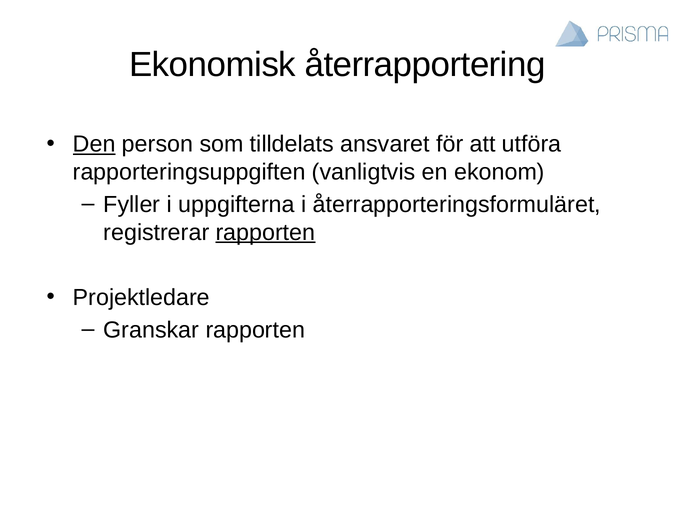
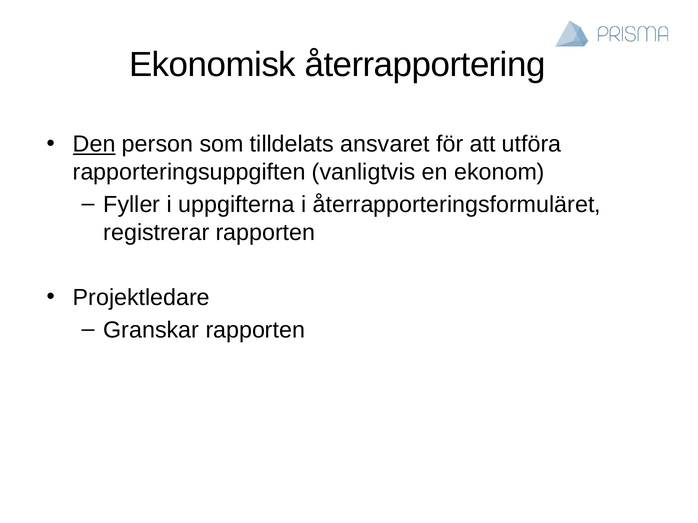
rapporten at (266, 233) underline: present -> none
